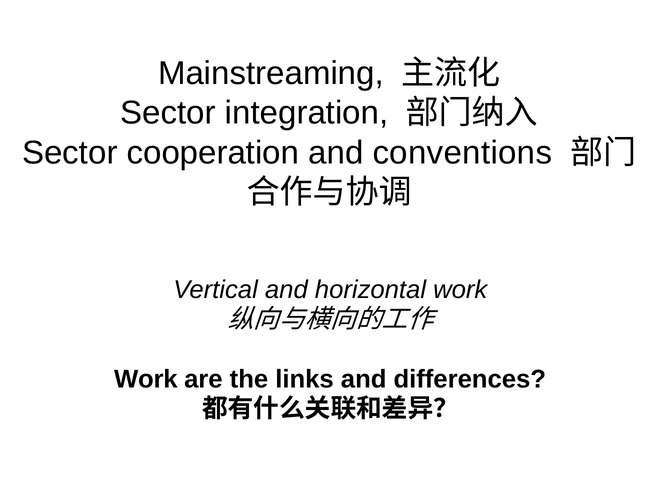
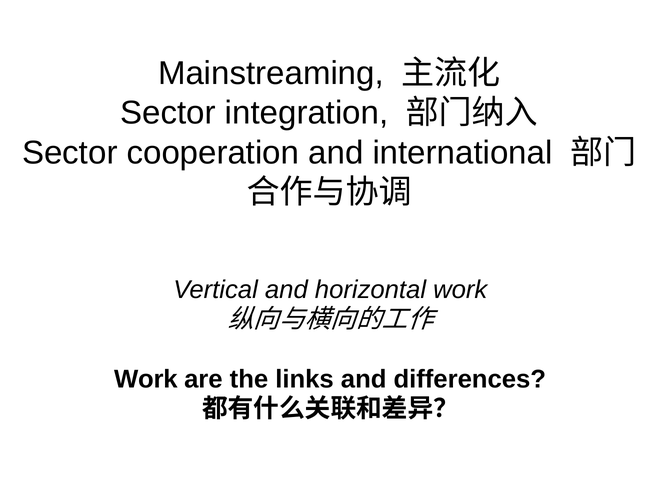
conventions: conventions -> international
